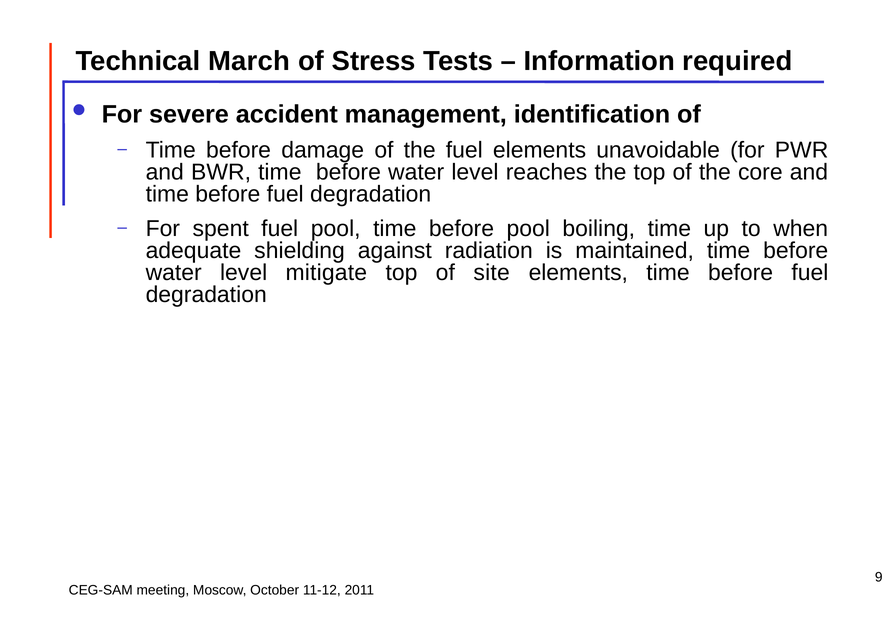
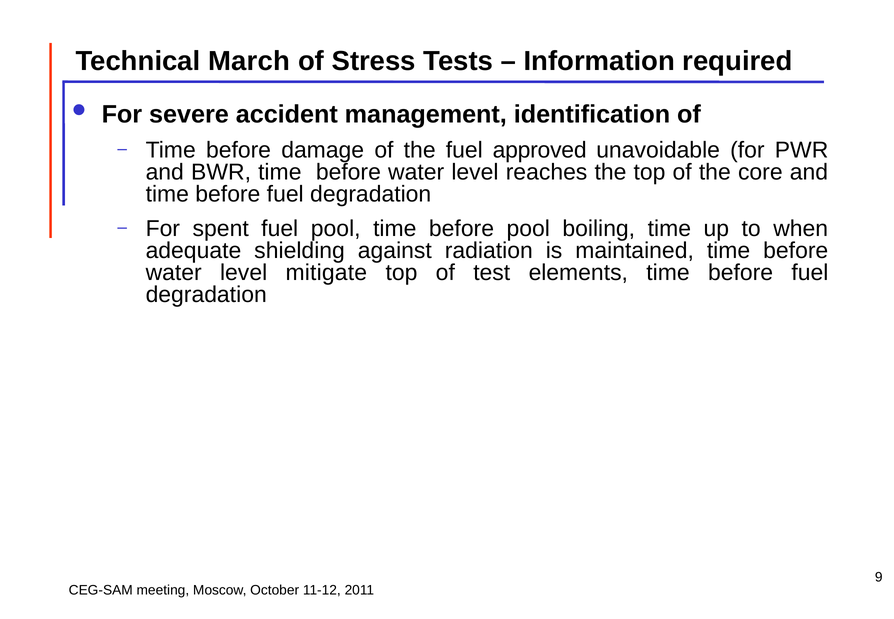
fuel elements: elements -> approved
site: site -> test
